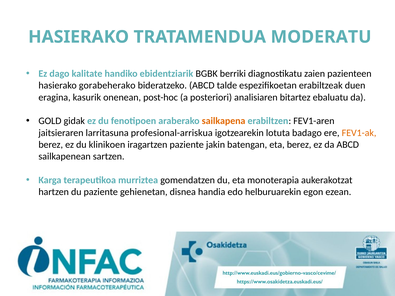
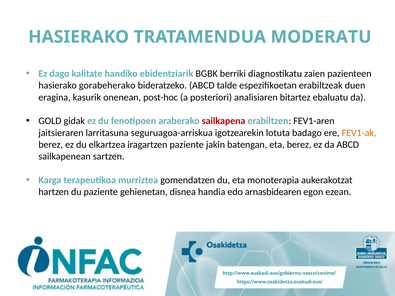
sailkapena colour: orange -> red
profesional-arriskua: profesional-arriskua -> seguruagoa-arriskua
klinikoen: klinikoen -> elkartzea
helburuarekin: helburuarekin -> arnasbidearen
